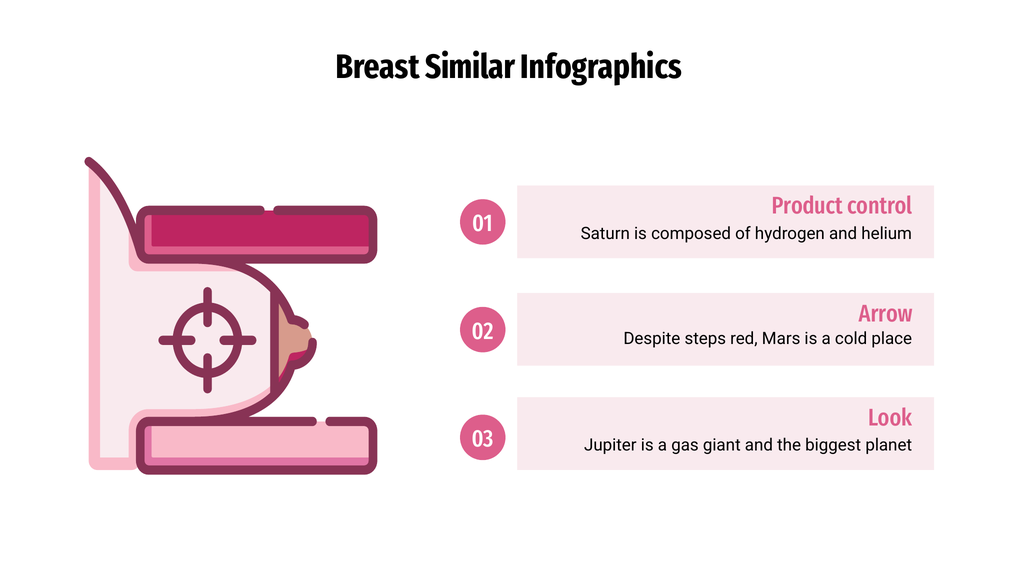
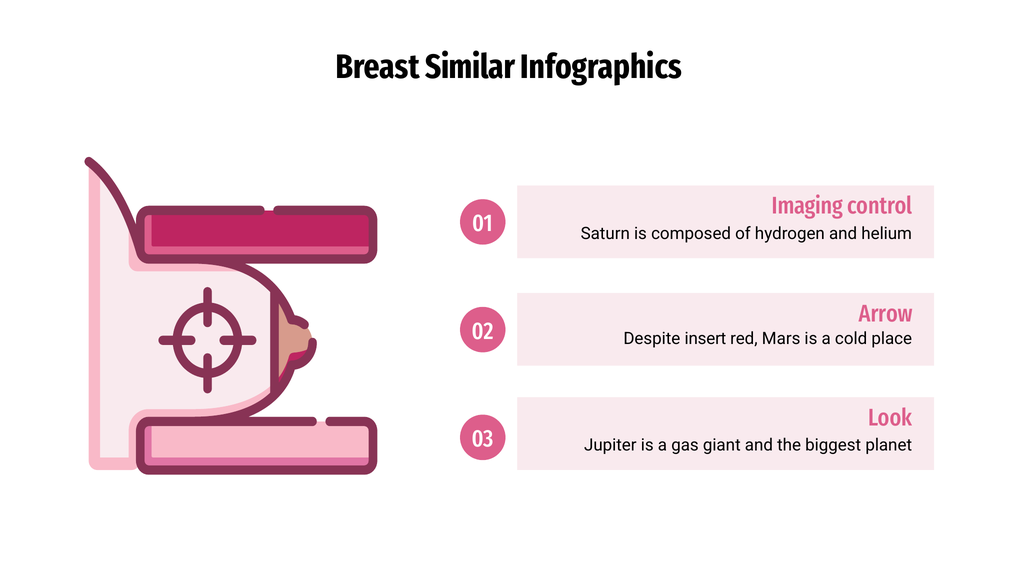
Product: Product -> Imaging
steps: steps -> insert
